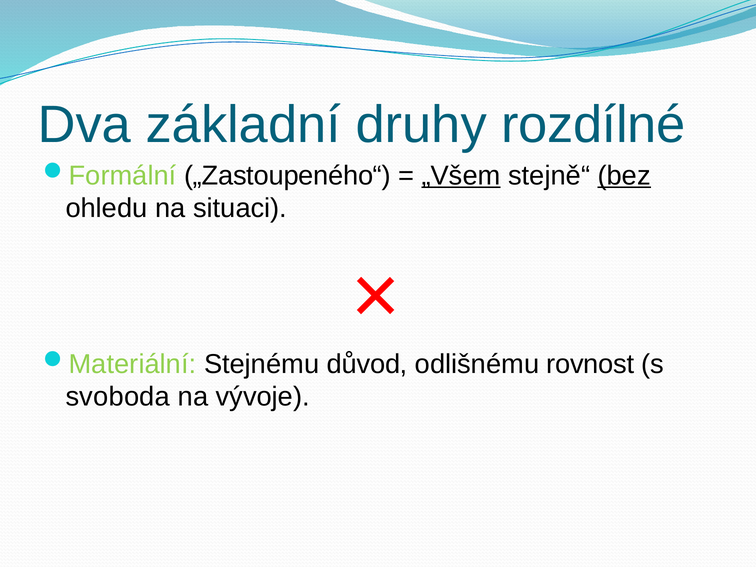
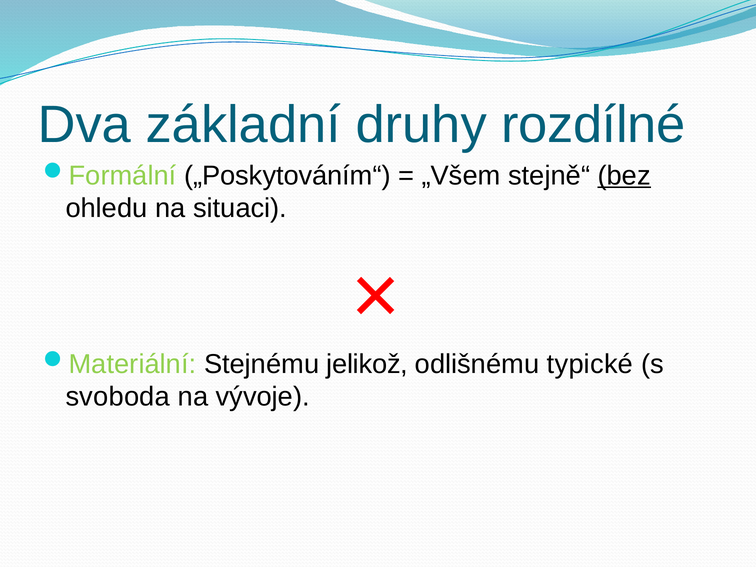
„Zastoupeného“: „Zastoupeného“ -> „Poskytováním“
„Všem underline: present -> none
důvod: důvod -> jelikož
rovnost: rovnost -> typické
